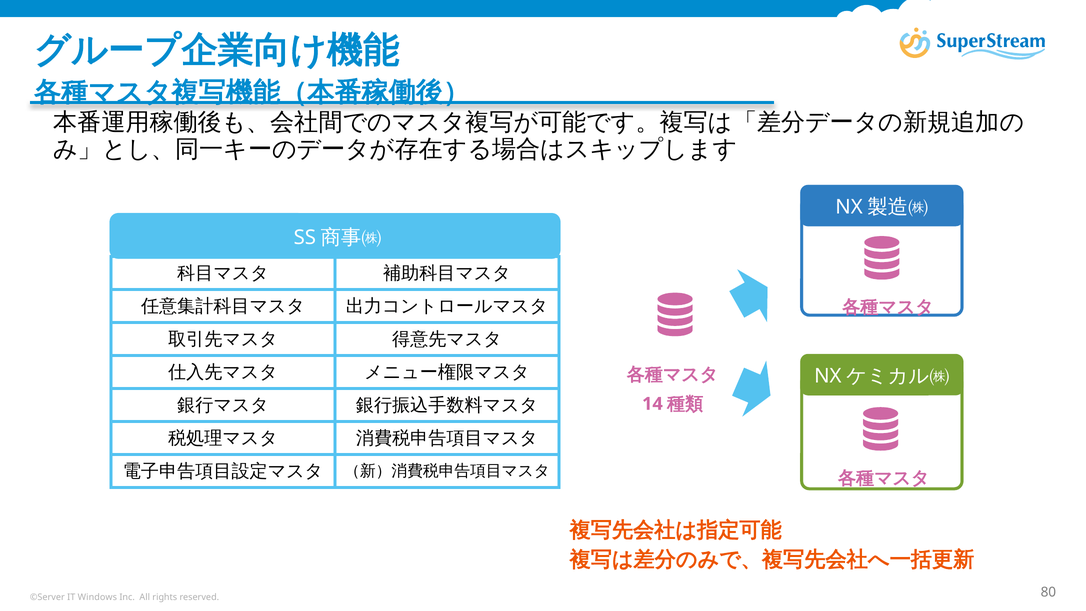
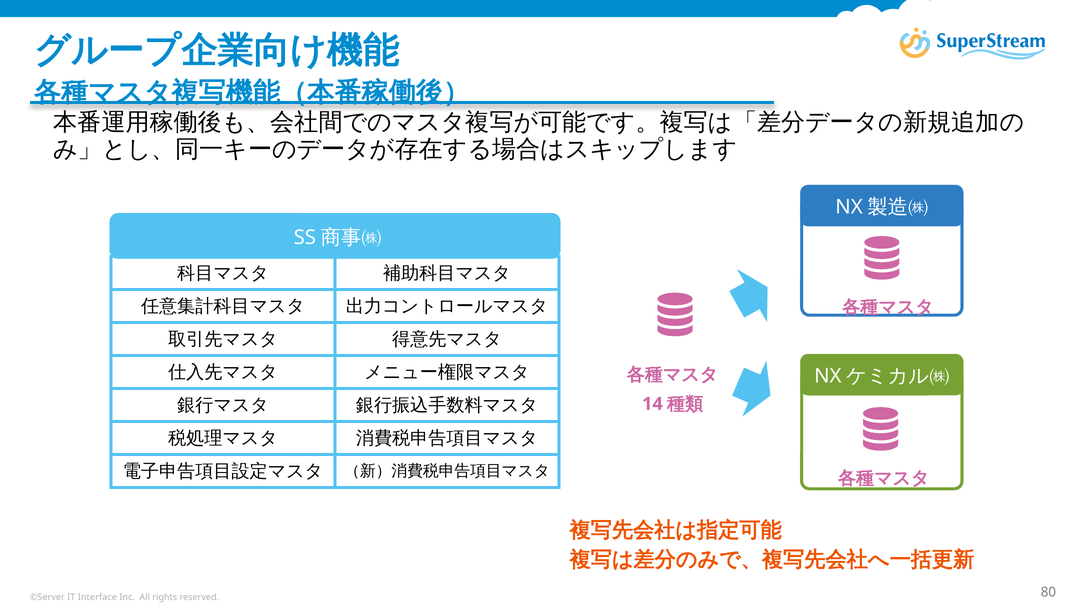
Windows: Windows -> Interface
